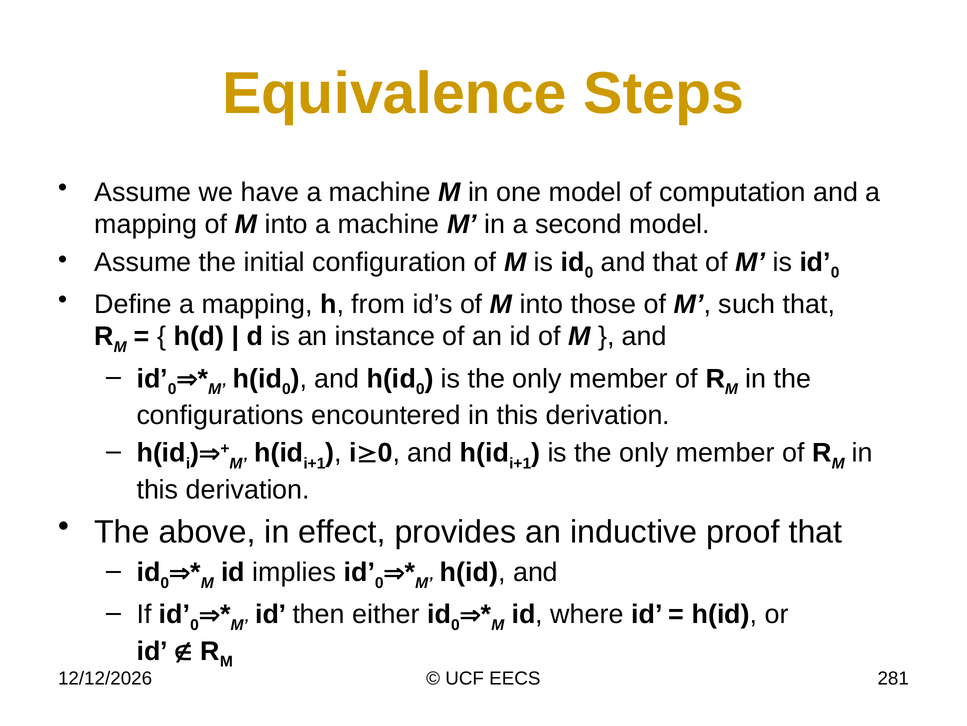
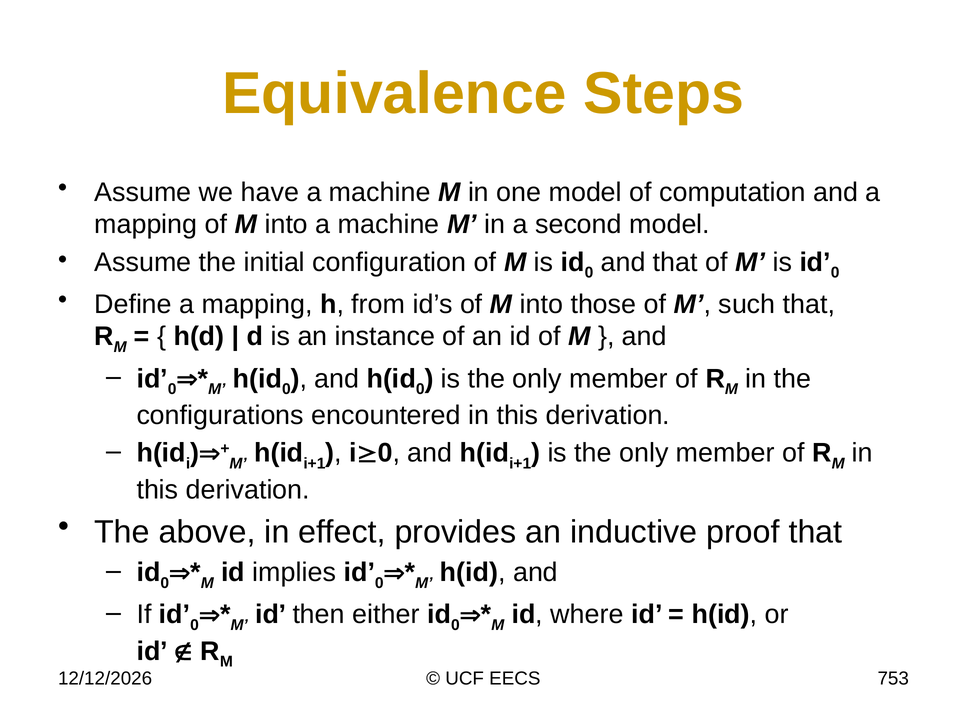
281: 281 -> 753
